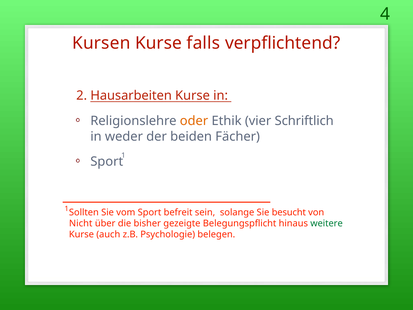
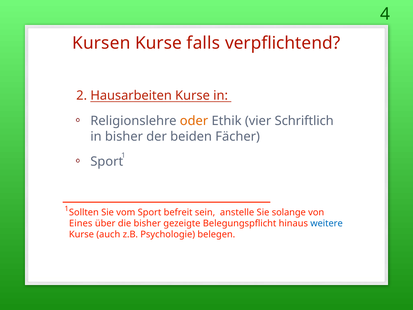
in weder: weder -> bisher
solange: solange -> anstelle
besucht: besucht -> solange
Nicht: Nicht -> Eines
weitere colour: green -> blue
